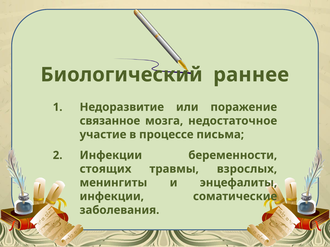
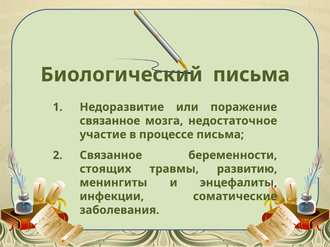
Биологический раннее: раннее -> письма
Инфекции at (111, 156): Инфекции -> Связанное
взрослых: взрослых -> развитию
